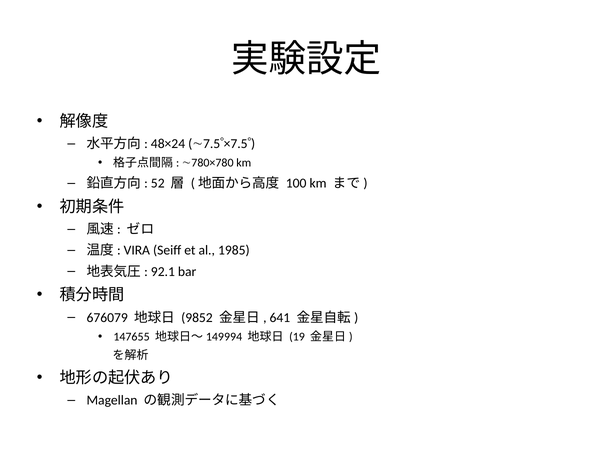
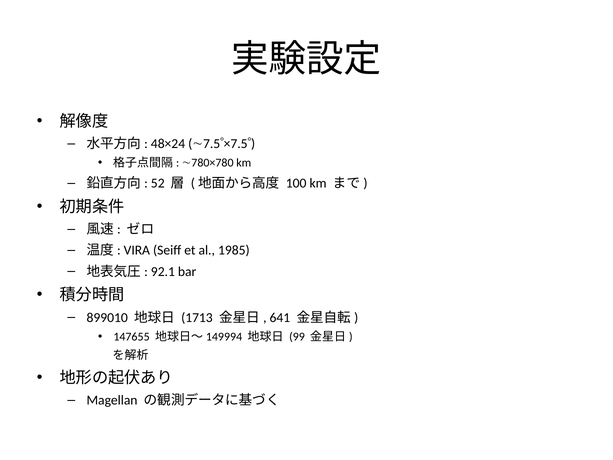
676079: 676079 -> 899010
9852: 9852 -> 1713
19: 19 -> 99
